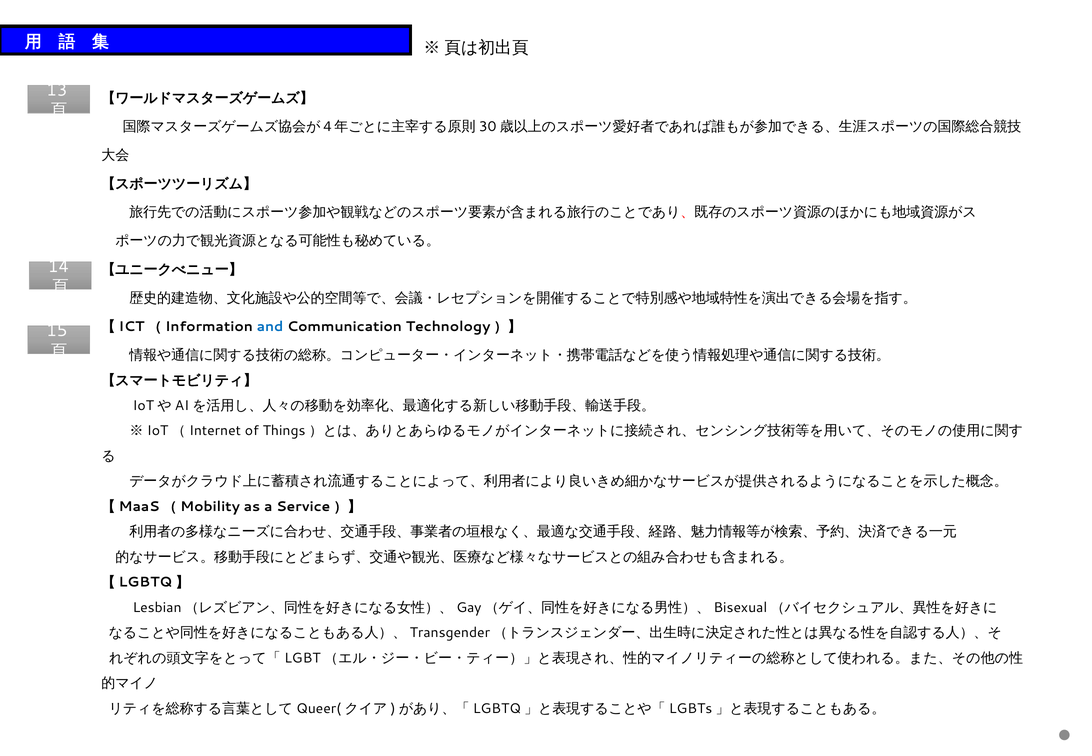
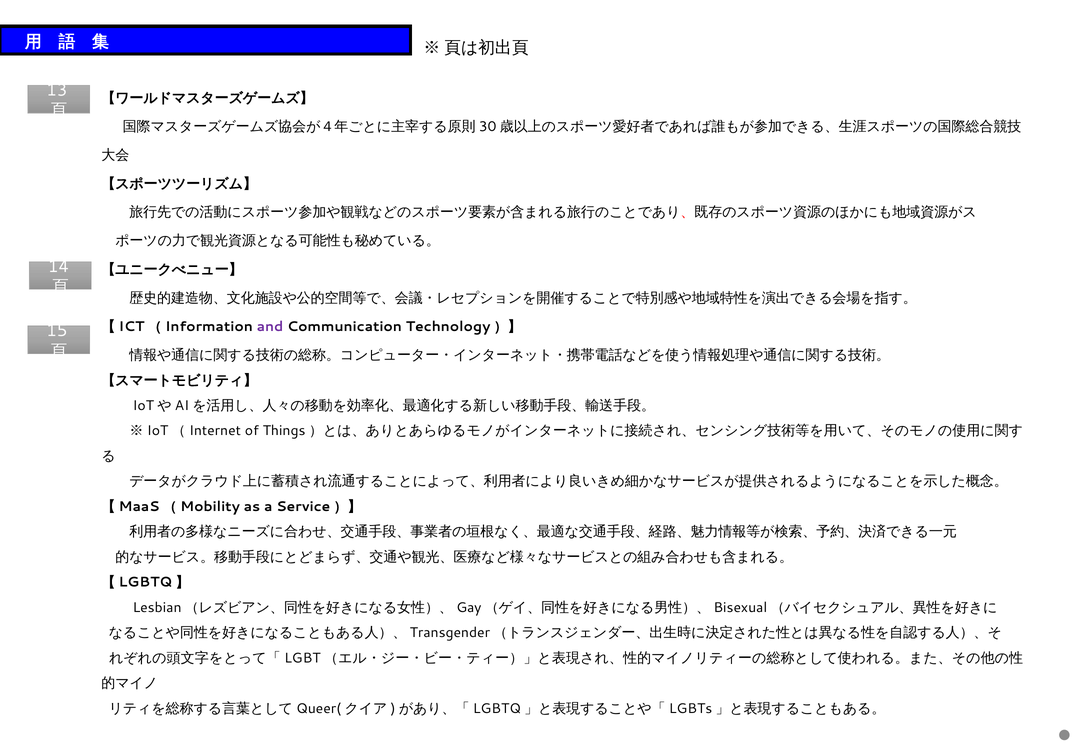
and colour: blue -> purple
